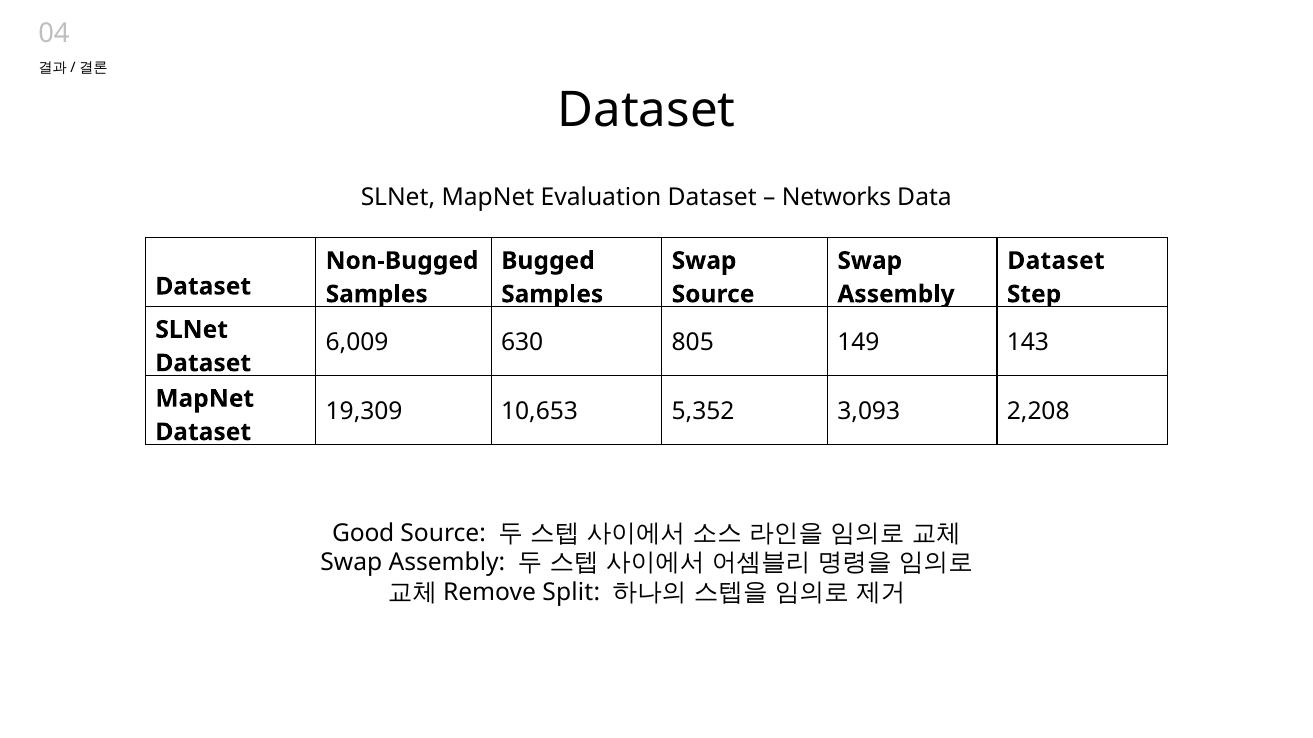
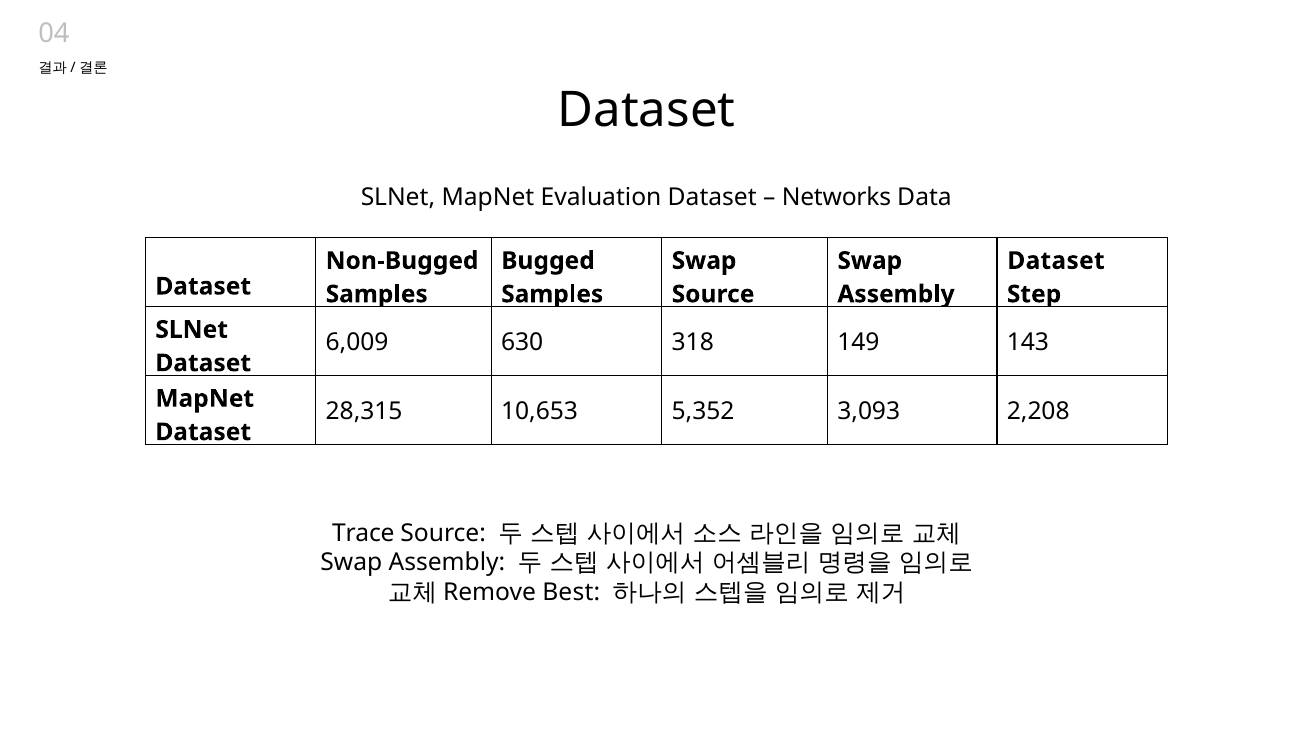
805: 805 -> 318
19,309: 19,309 -> 28,315
Good: Good -> Trace
Split: Split -> Best
